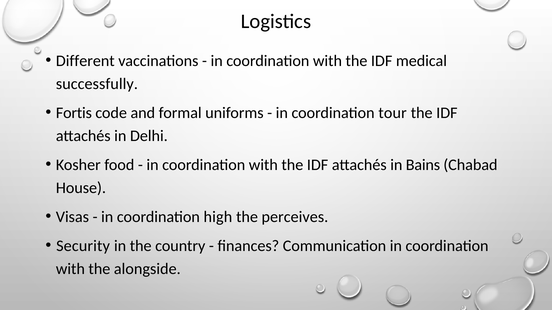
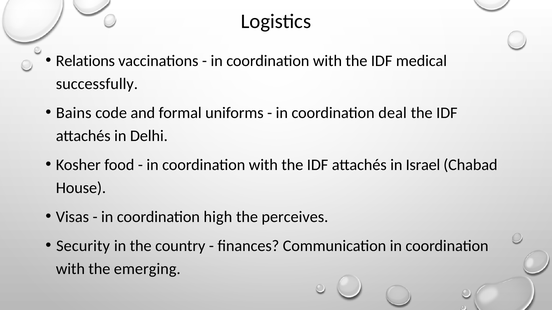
Different: Different -> Relations
Fortis: Fortis -> Bains
tour: tour -> deal
Bains: Bains -> Israel
alongside: alongside -> emerging
